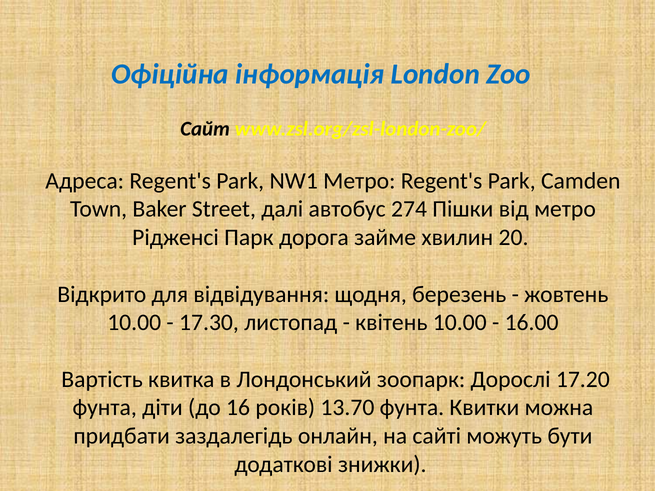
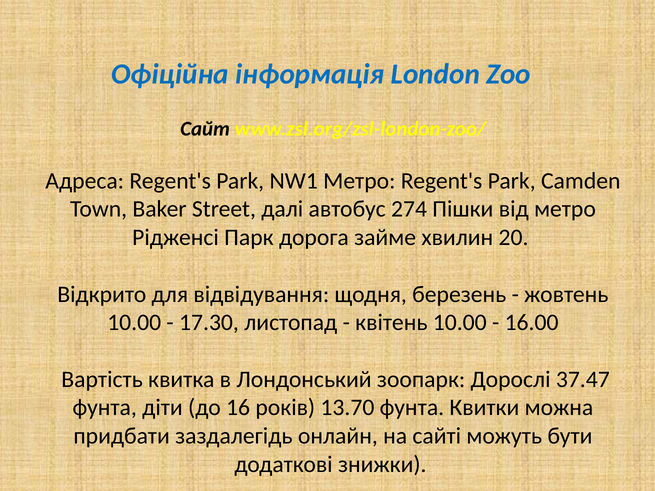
17.20: 17.20 -> 37.47
